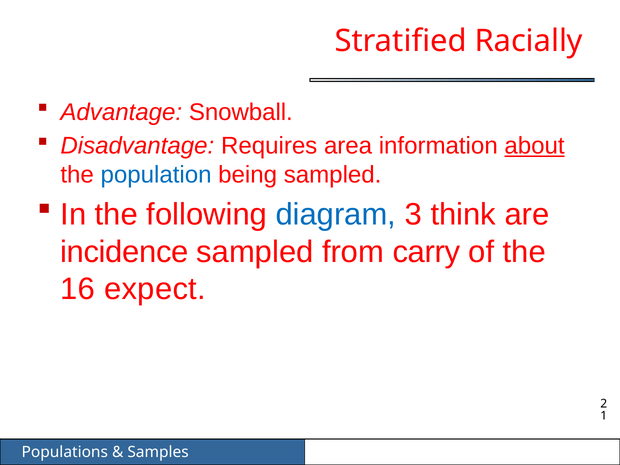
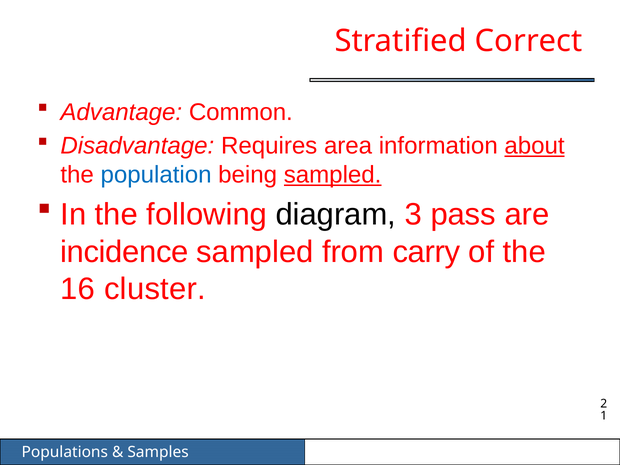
Racially: Racially -> Correct
Snowball: Snowball -> Common
sampled at (333, 175) underline: none -> present
diagram colour: blue -> black
think: think -> pass
expect: expect -> cluster
